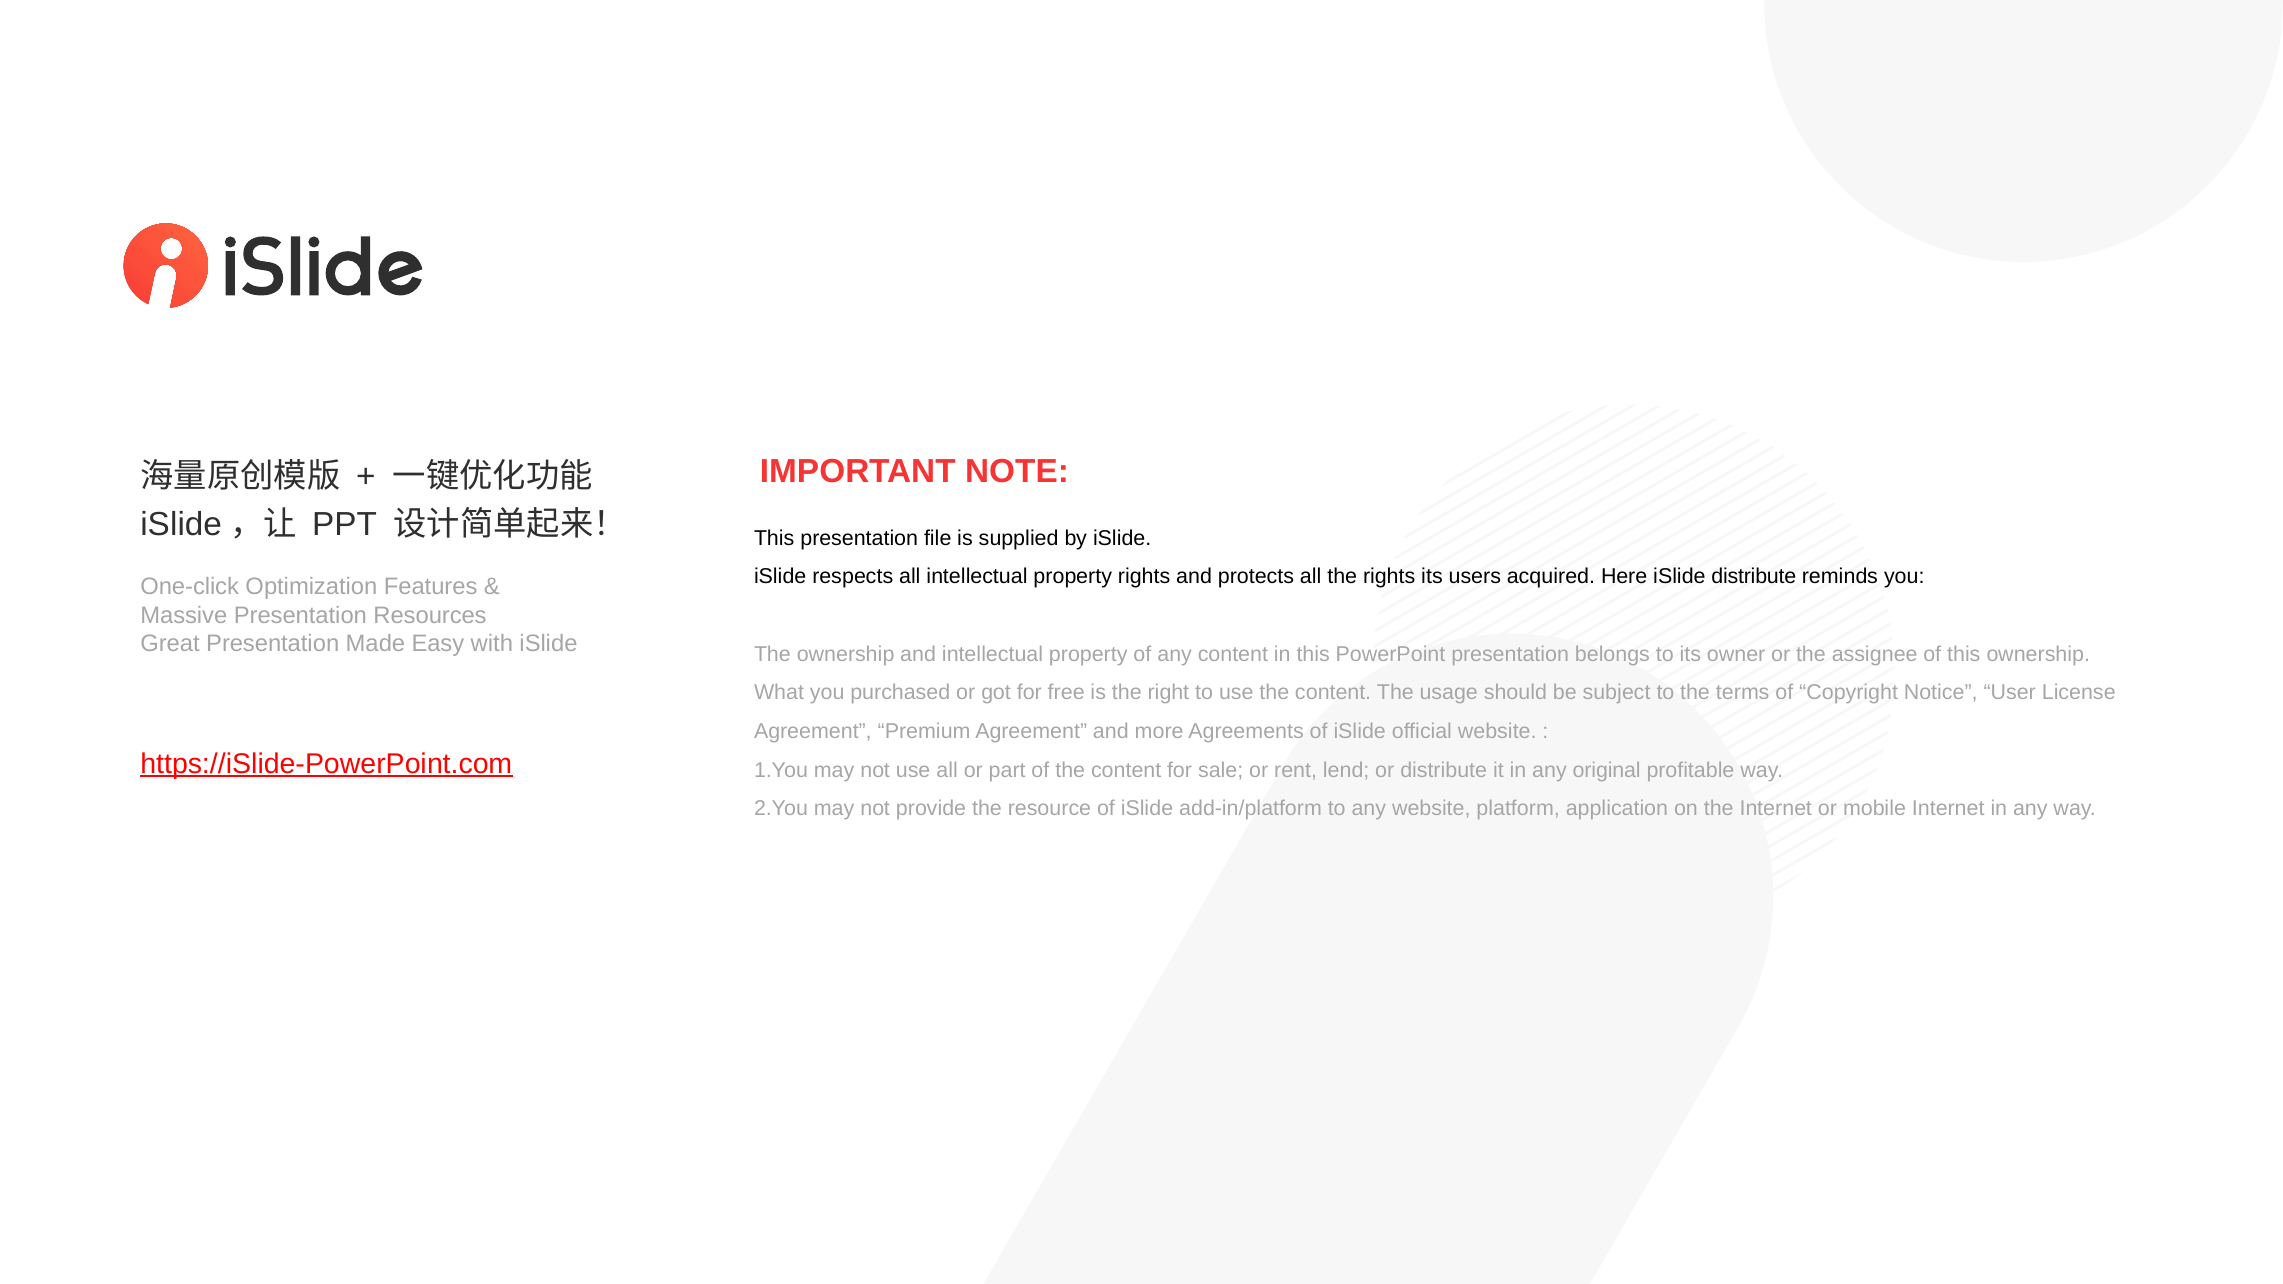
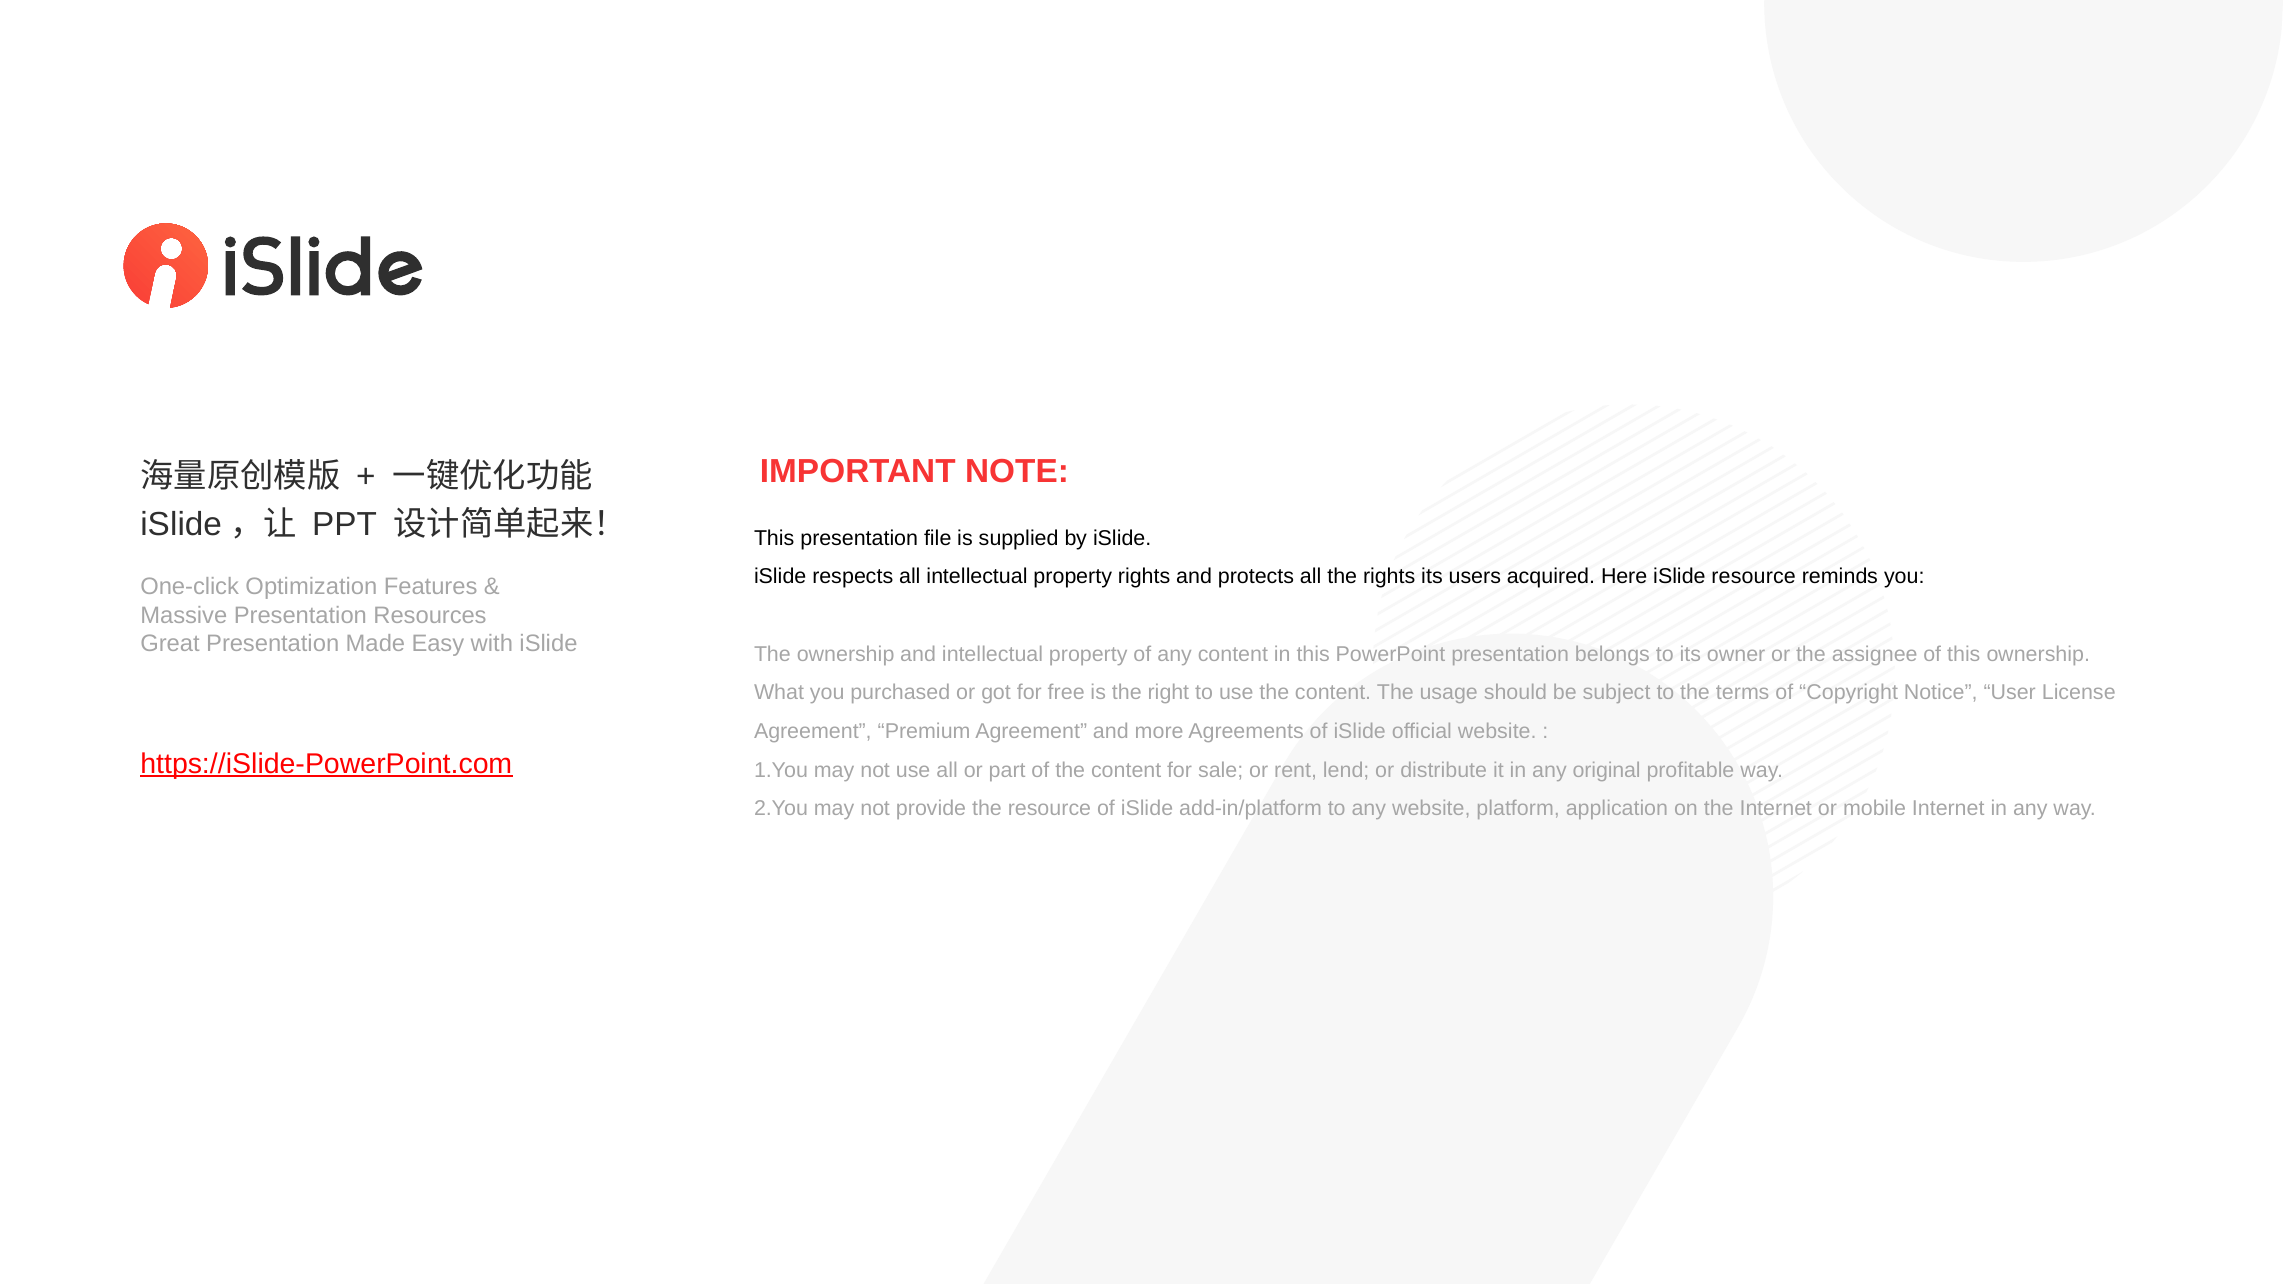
iSlide distribute: distribute -> resource
